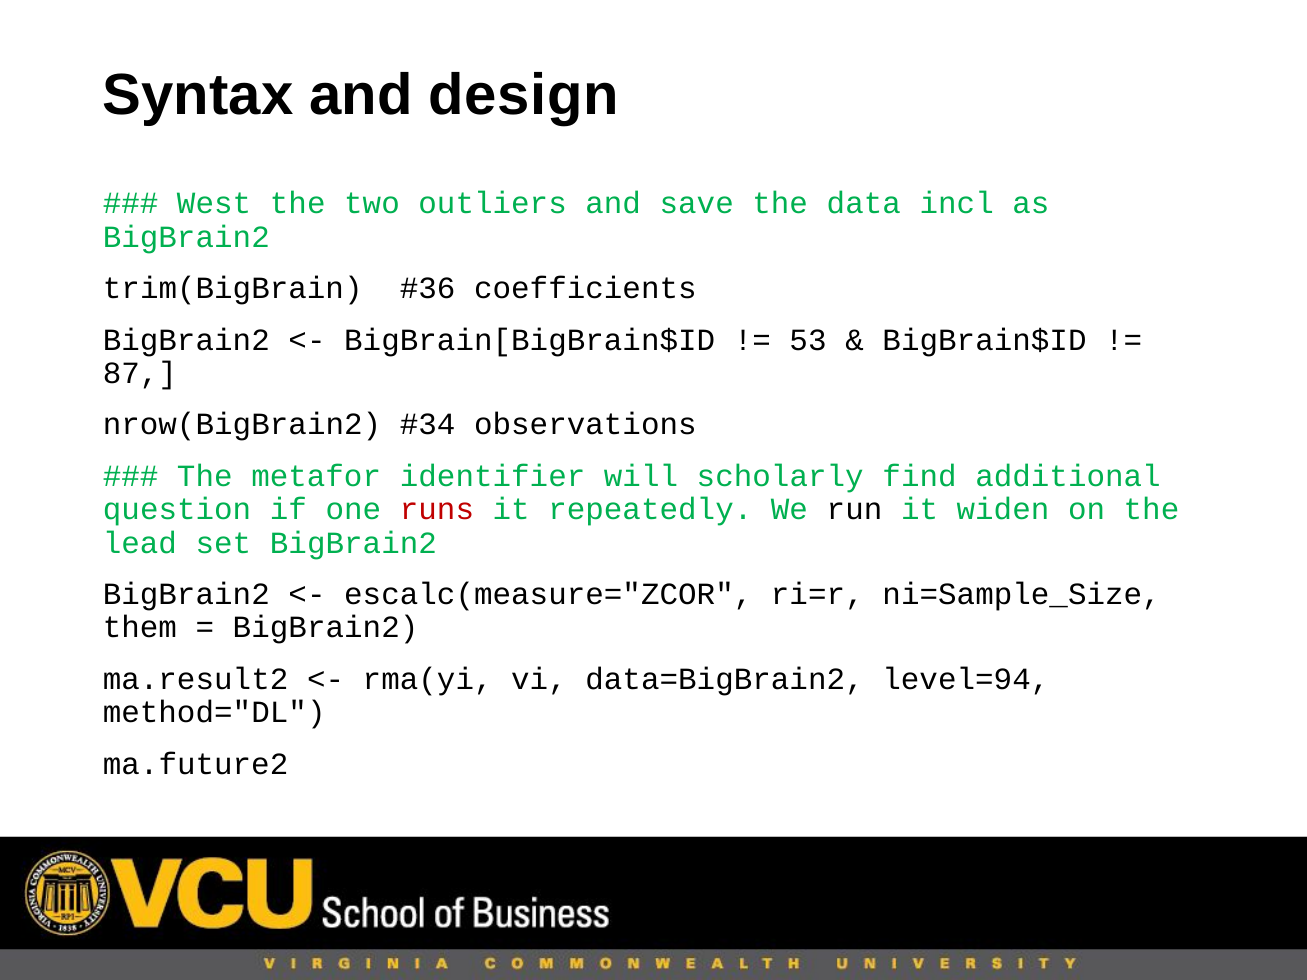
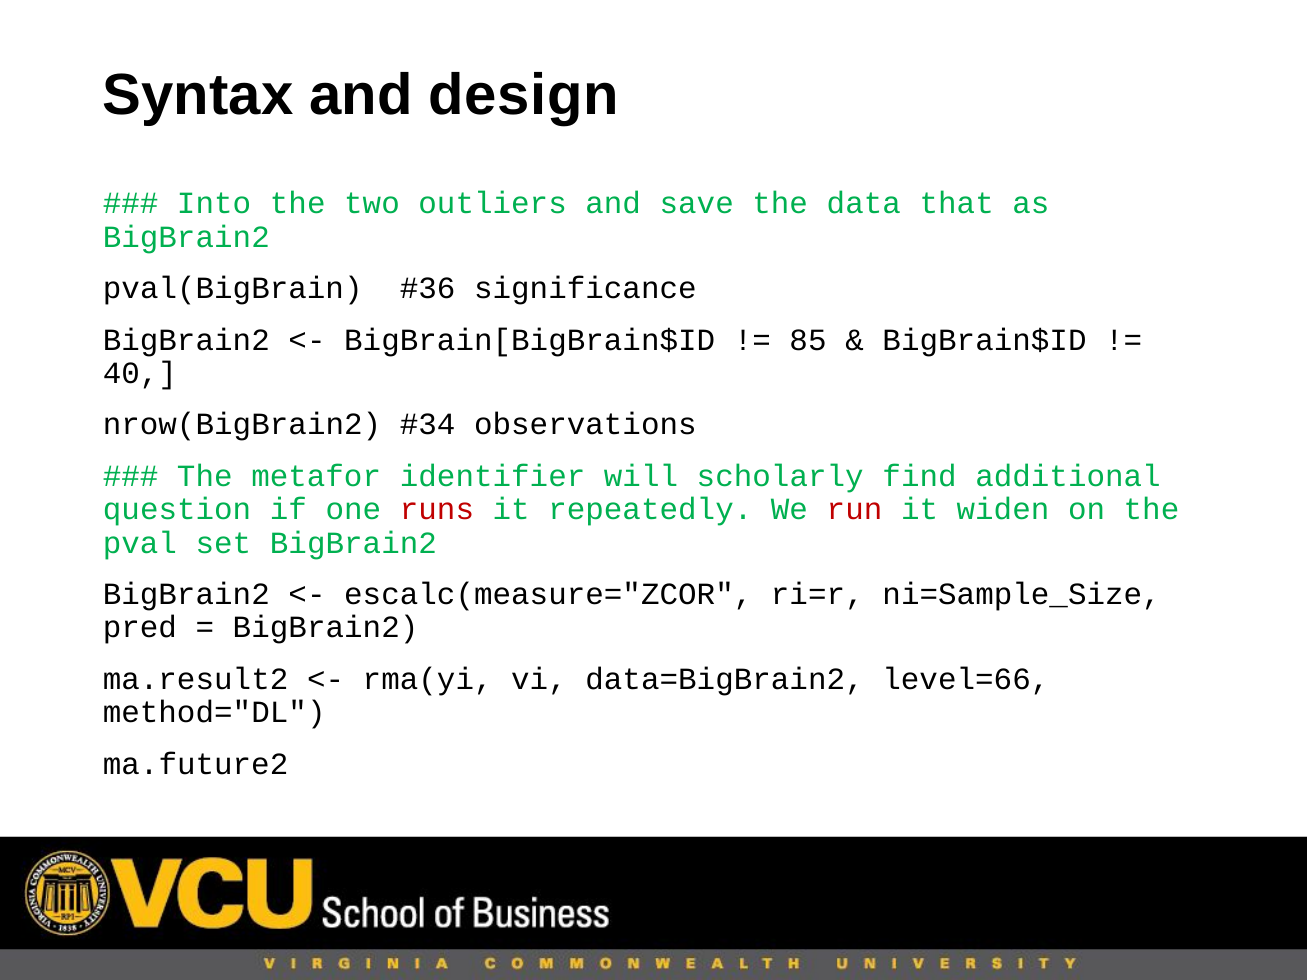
West: West -> Into
incl: incl -> that
trim(BigBrain: trim(BigBrain -> pval(BigBrain
coefficients: coefficients -> significance
53: 53 -> 85
87: 87 -> 40
run colour: black -> red
lead: lead -> pval
them: them -> pred
level=94: level=94 -> level=66
